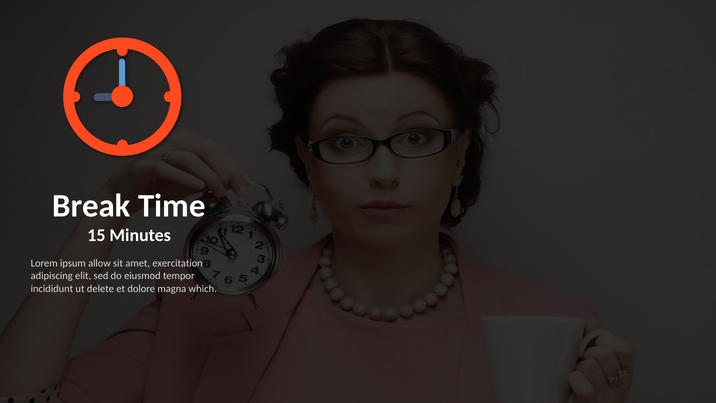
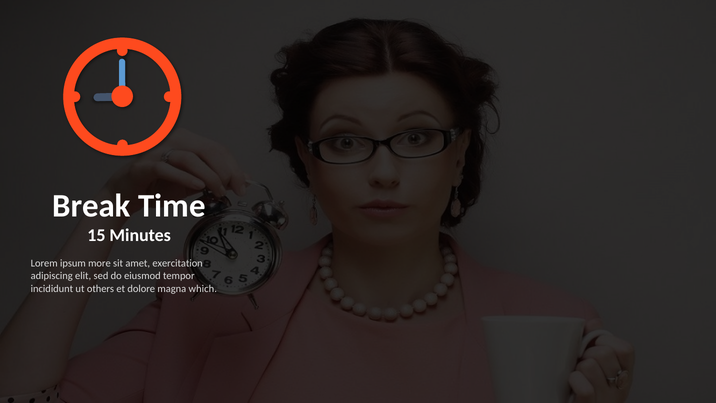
allow: allow -> more
delete: delete -> others
